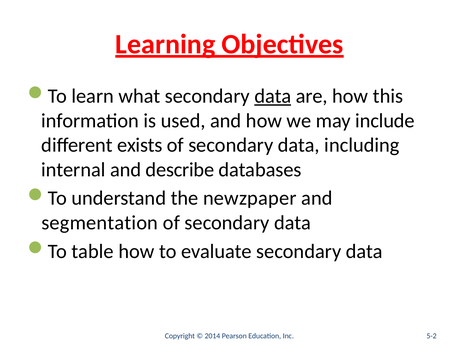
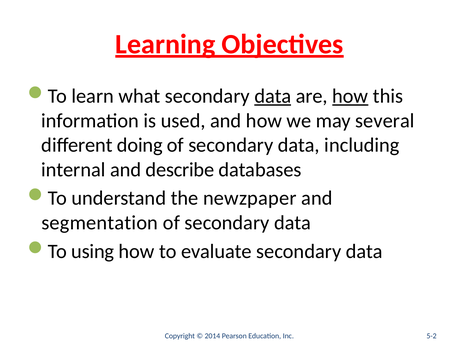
how at (350, 96) underline: none -> present
include: include -> several
exists: exists -> doing
table: table -> using
